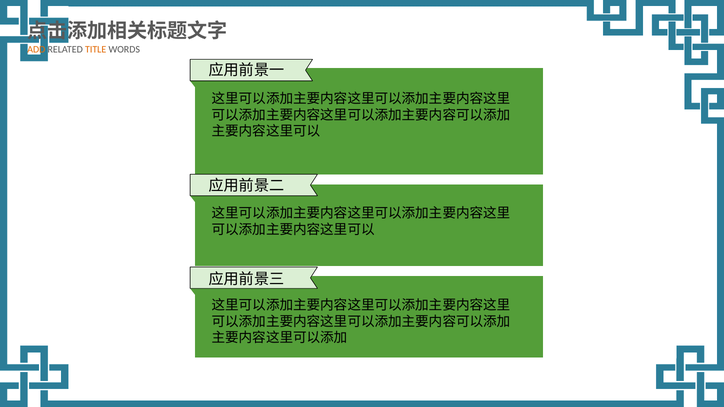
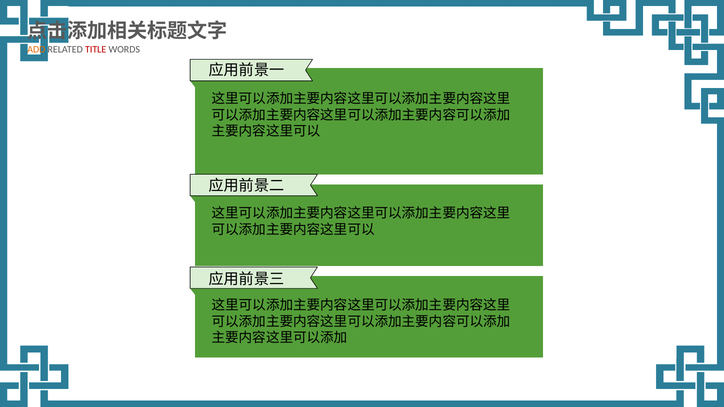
TITLE colour: orange -> red
